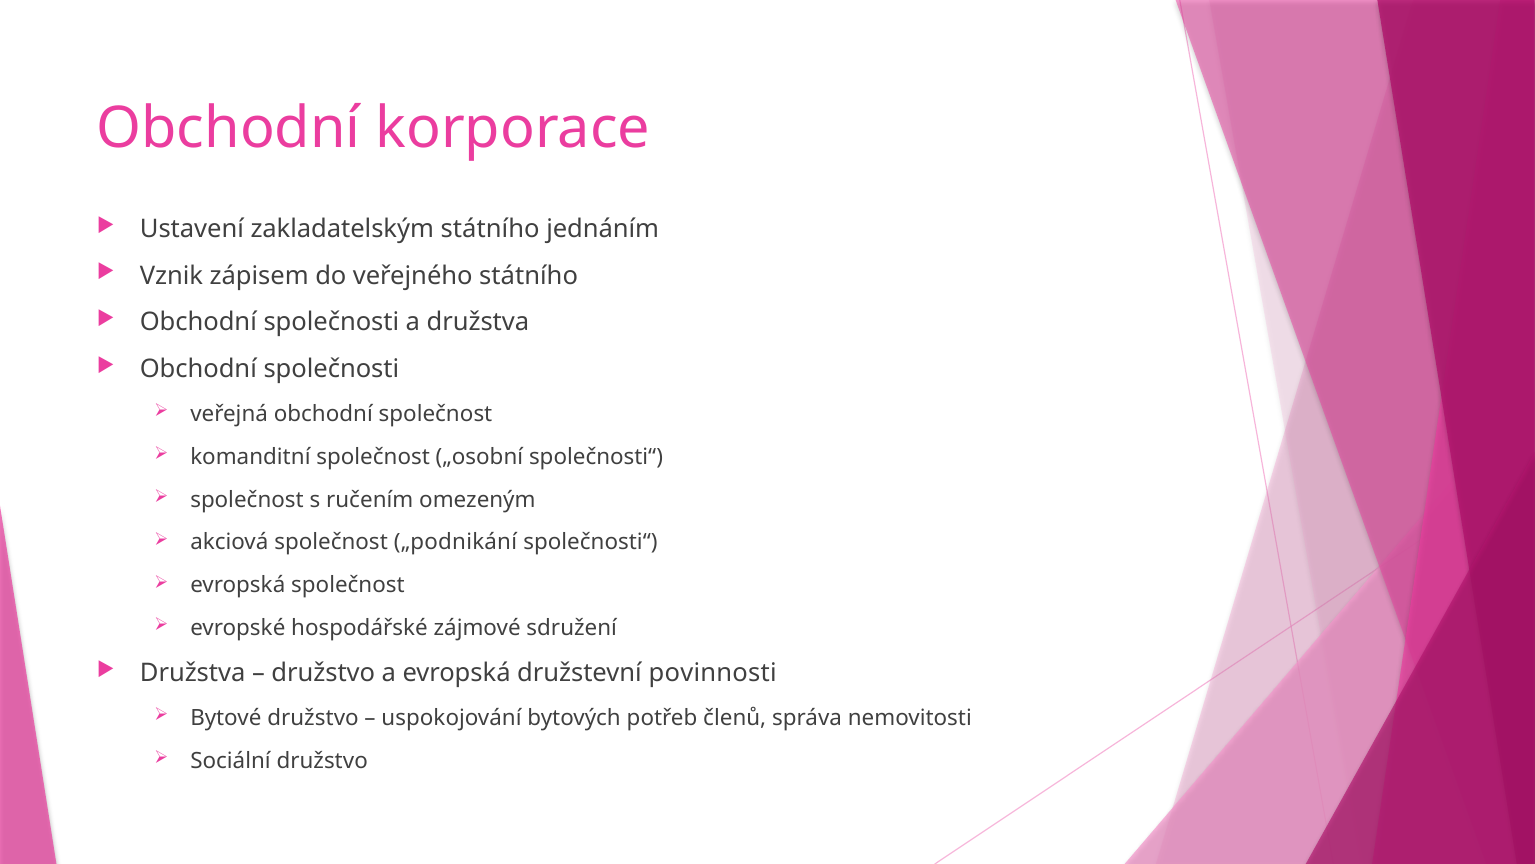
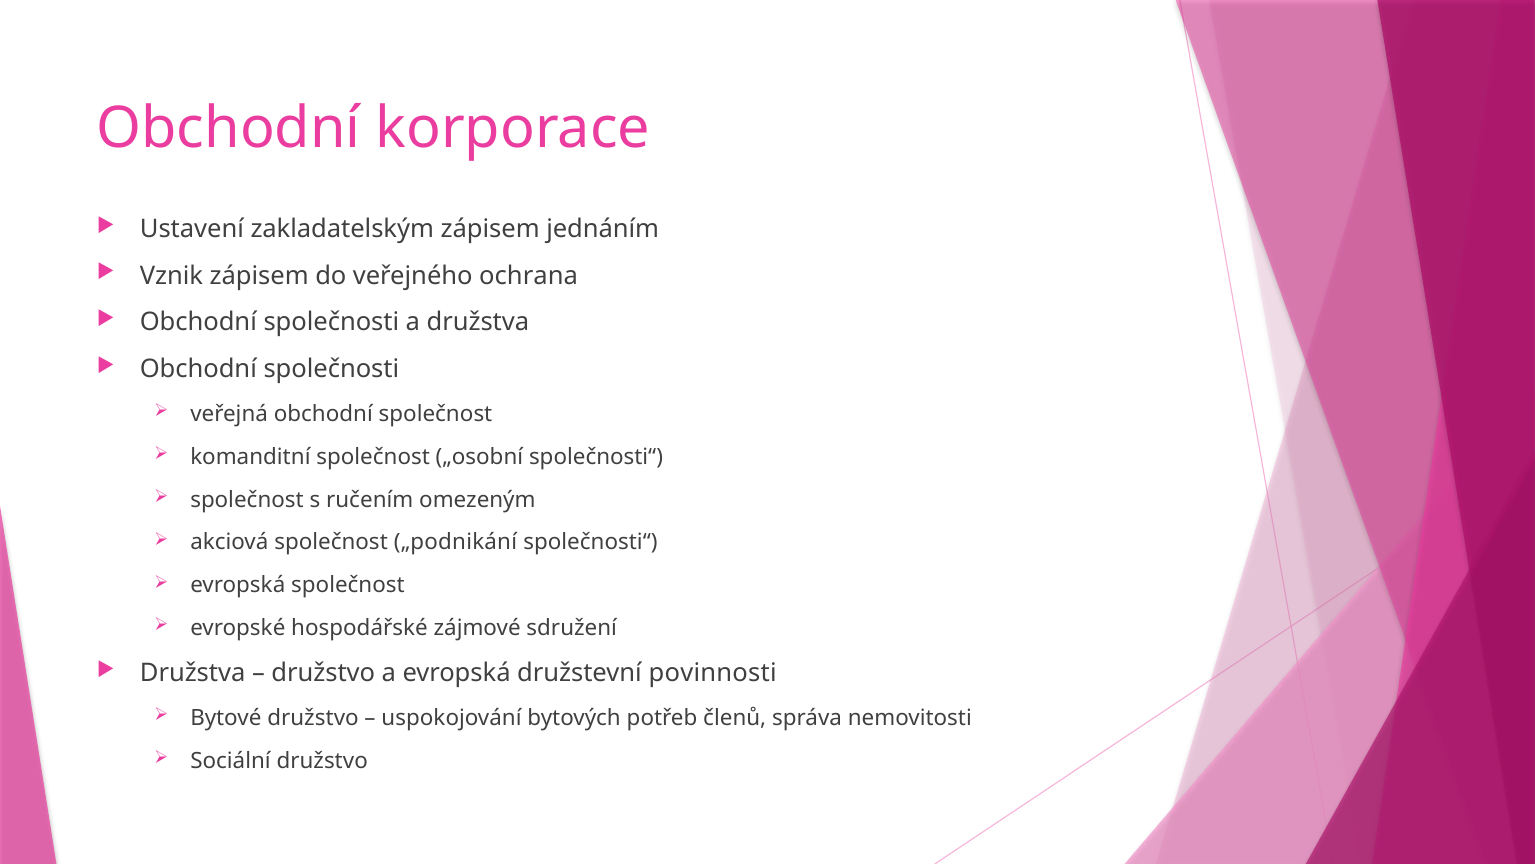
zakladatelským státního: státního -> zápisem
veřejného státního: státního -> ochrana
